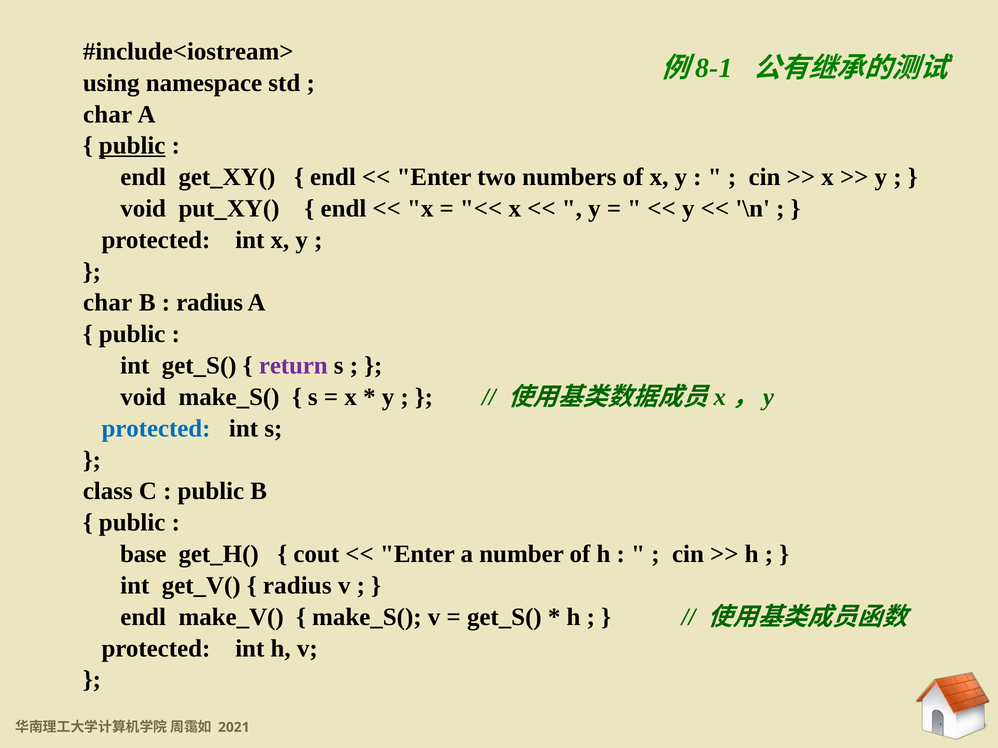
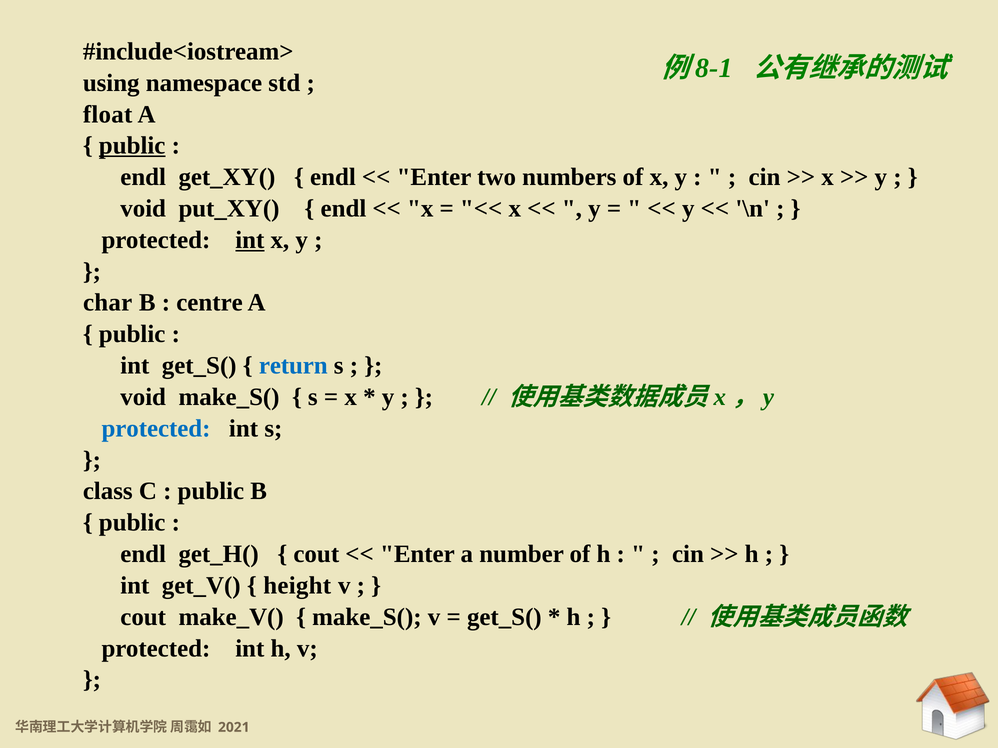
char at (108, 114): char -> float
int at (250, 240) underline: none -> present
radius at (210, 303): radius -> centre
return colour: purple -> blue
base at (143, 554): base -> endl
radius at (297, 586): radius -> height
endl at (143, 617): endl -> cout
